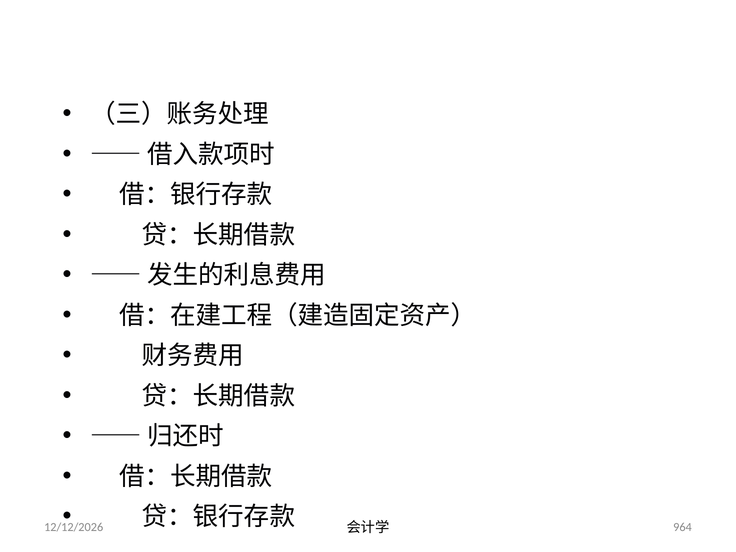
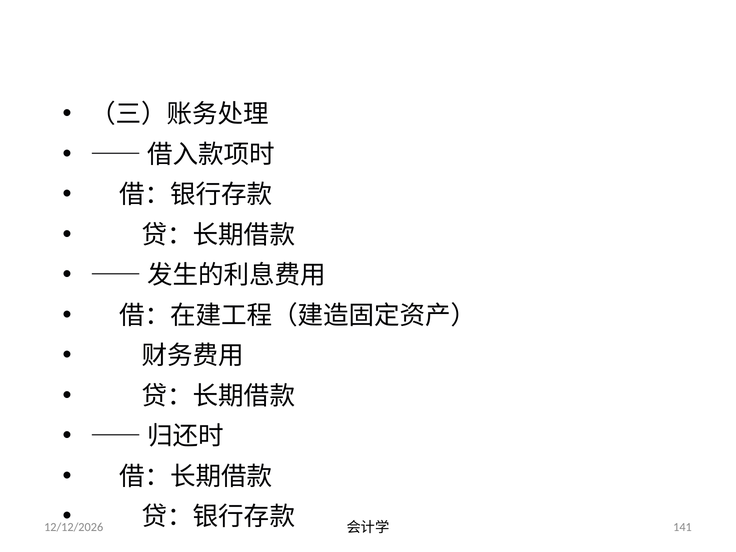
964: 964 -> 141
